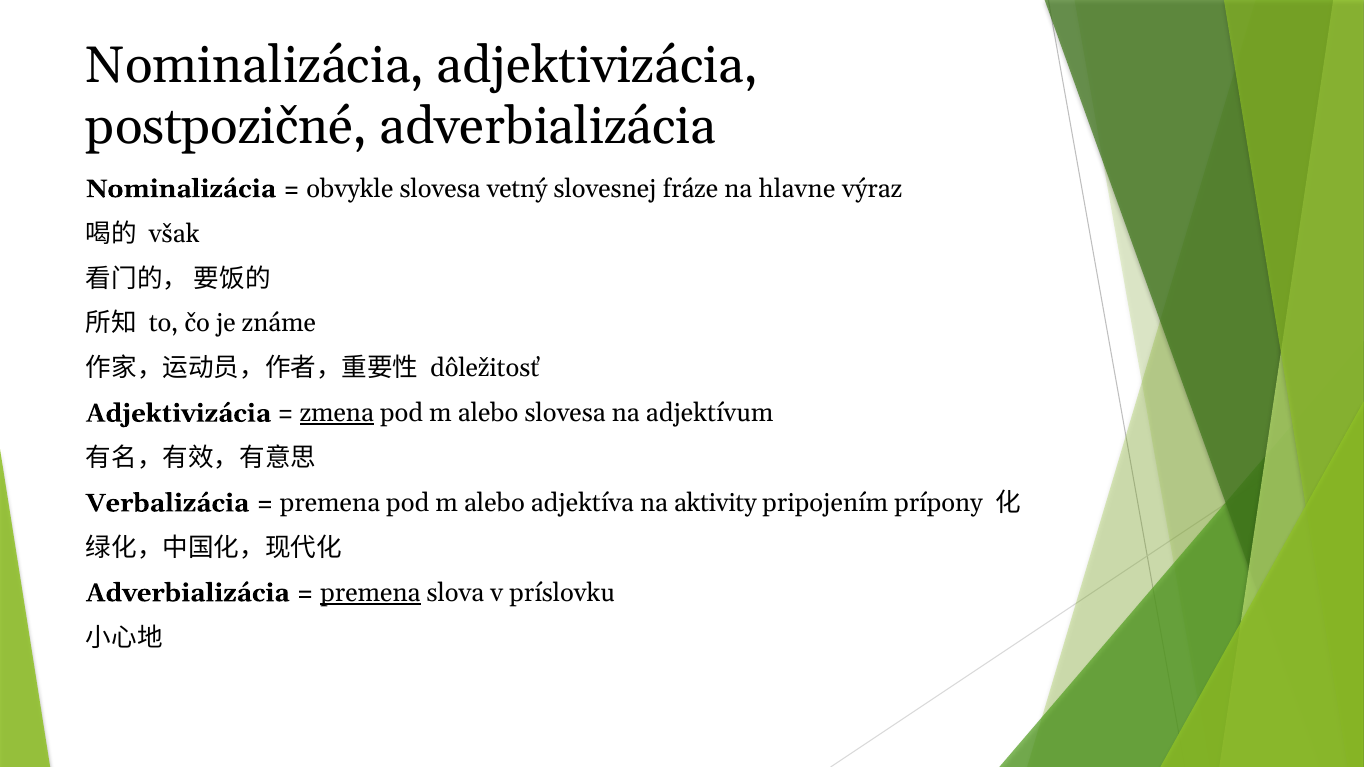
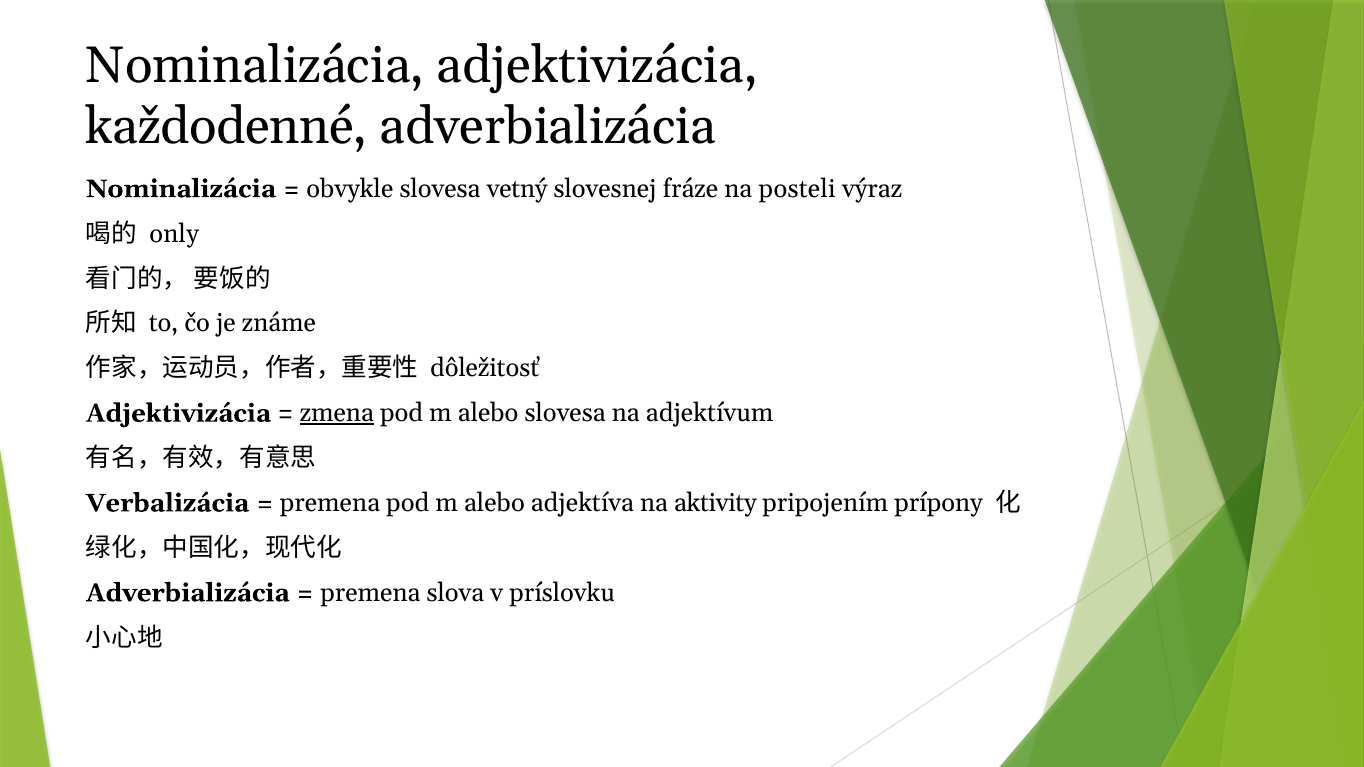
postpozičné: postpozičné -> každodenné
hlavne: hlavne -> posteli
však: však -> only
premena at (370, 593) underline: present -> none
